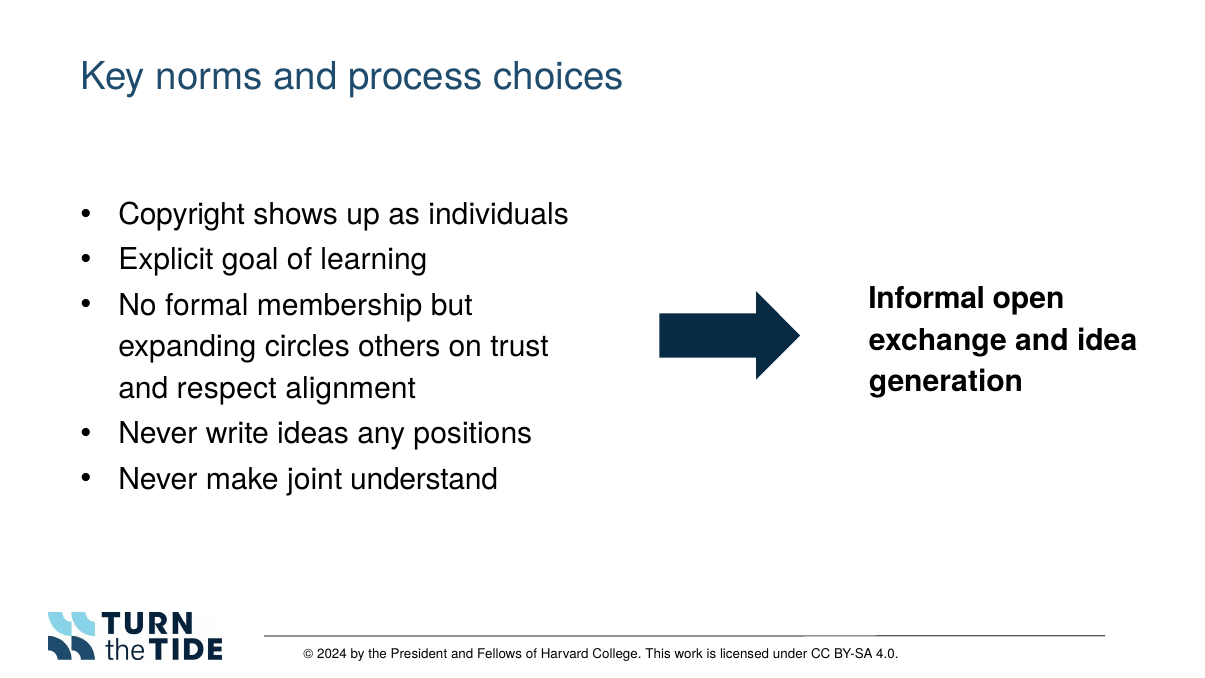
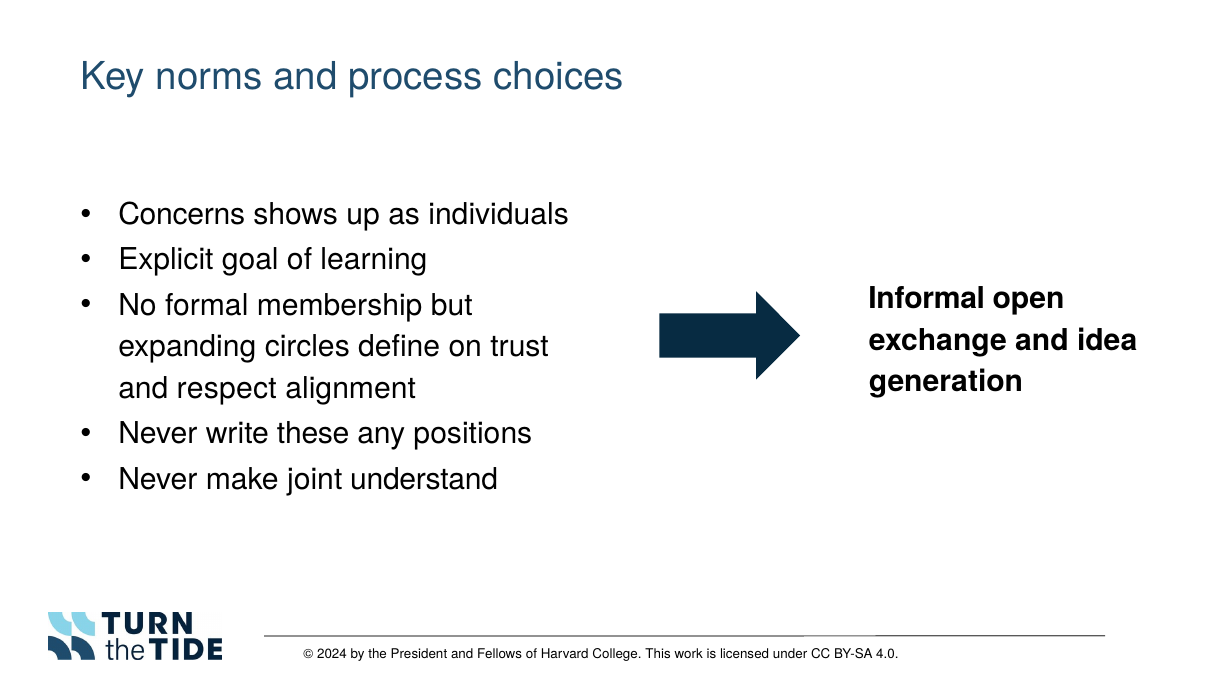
Copyright: Copyright -> Concerns
others: others -> define
ideas: ideas -> these
